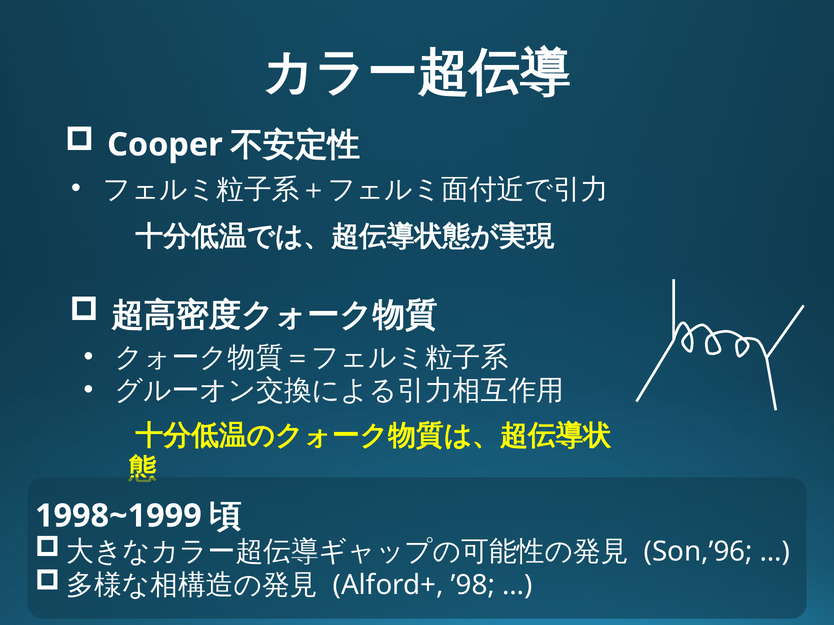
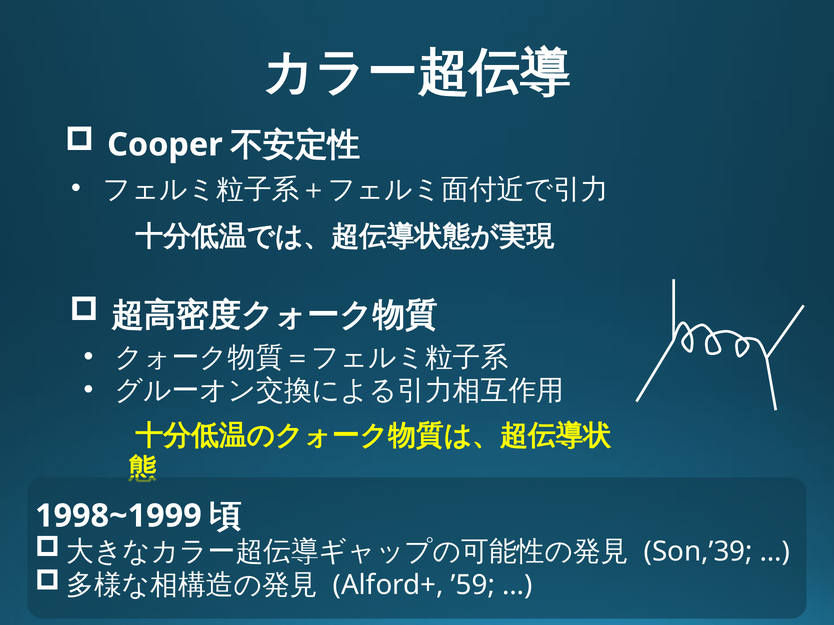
Son,’96: Son,’96 -> Son,’39
’98: ’98 -> ’59
